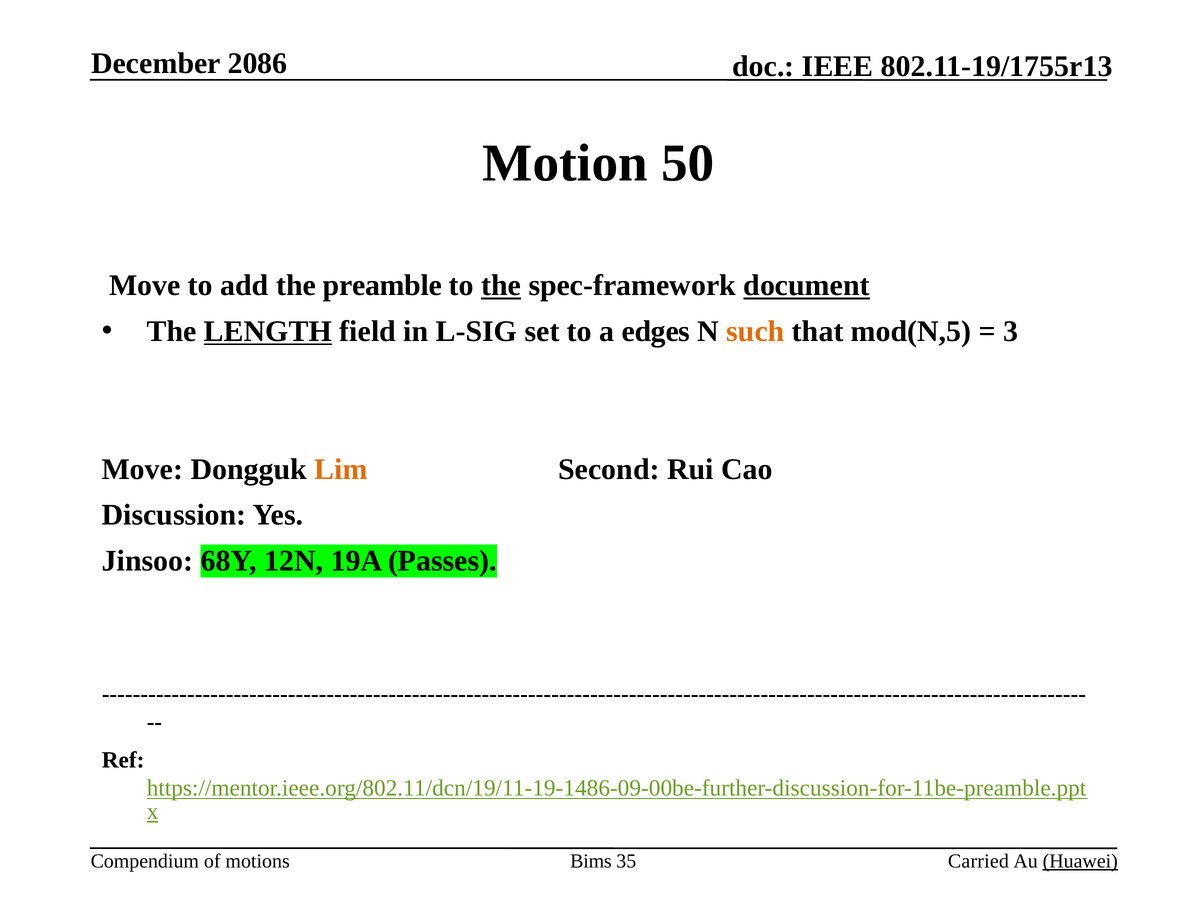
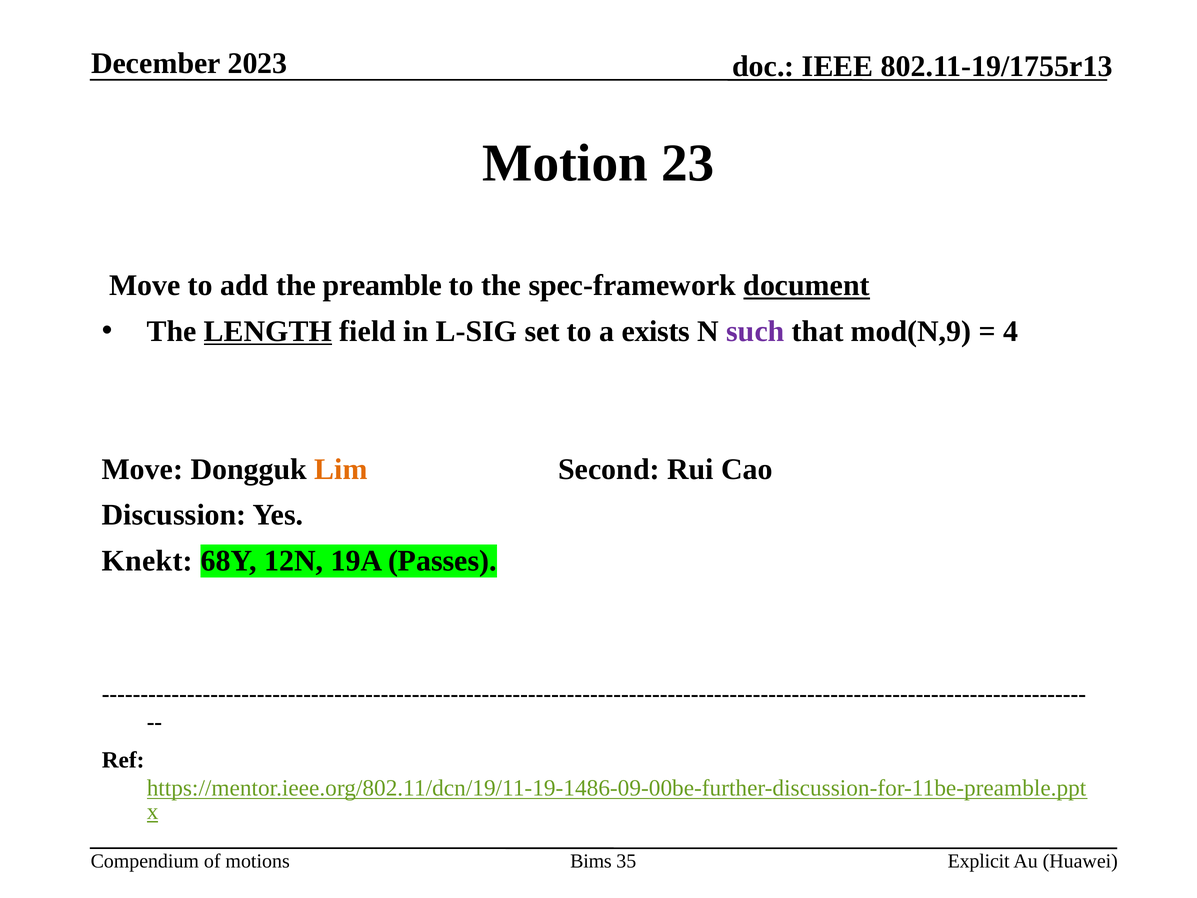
2086: 2086 -> 2023
50: 50 -> 23
the at (501, 285) underline: present -> none
edges: edges -> exists
such colour: orange -> purple
mod(N,5: mod(N,5 -> mod(N,9
3: 3 -> 4
Jinsoo: Jinsoo -> Knekt
Carried: Carried -> Explicit
Huawei underline: present -> none
